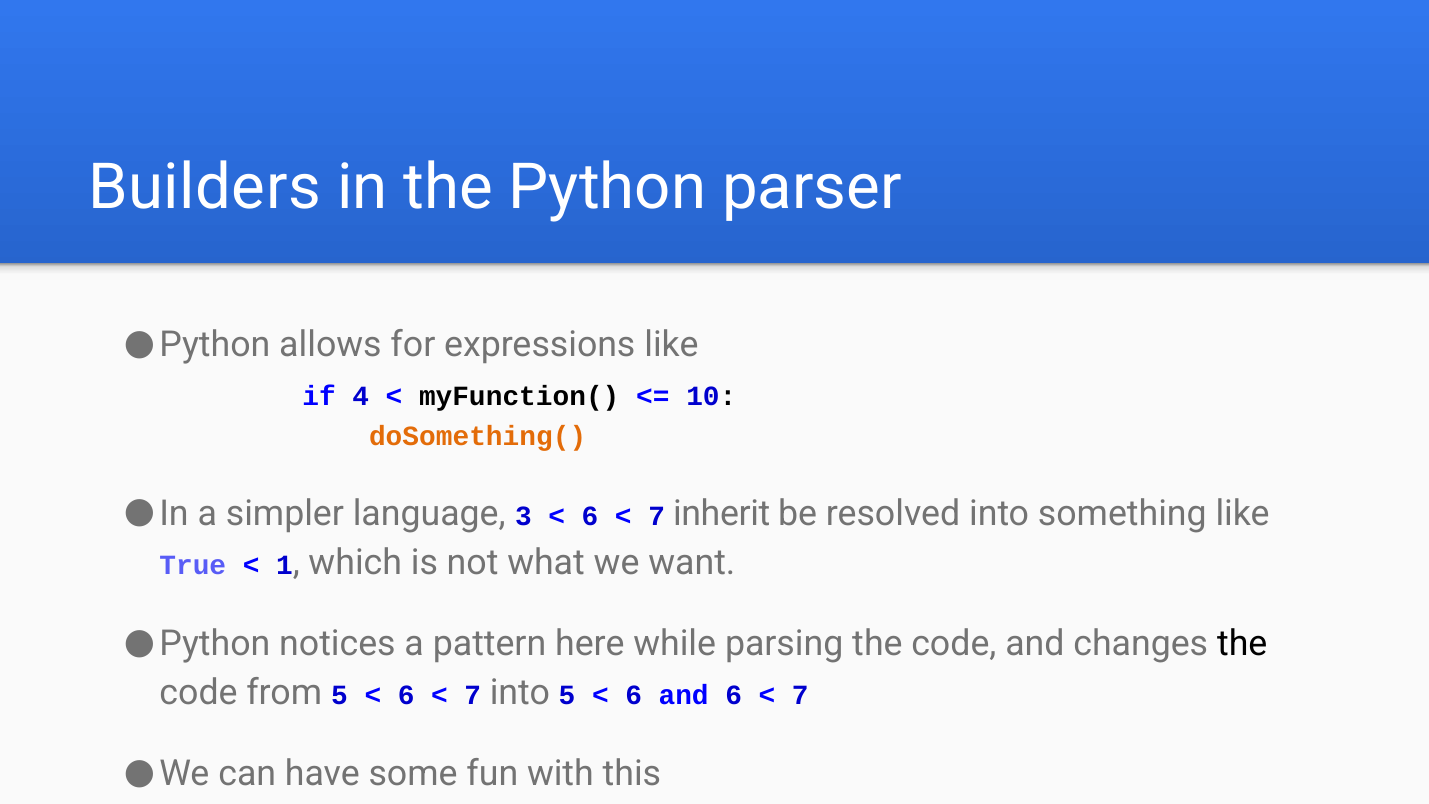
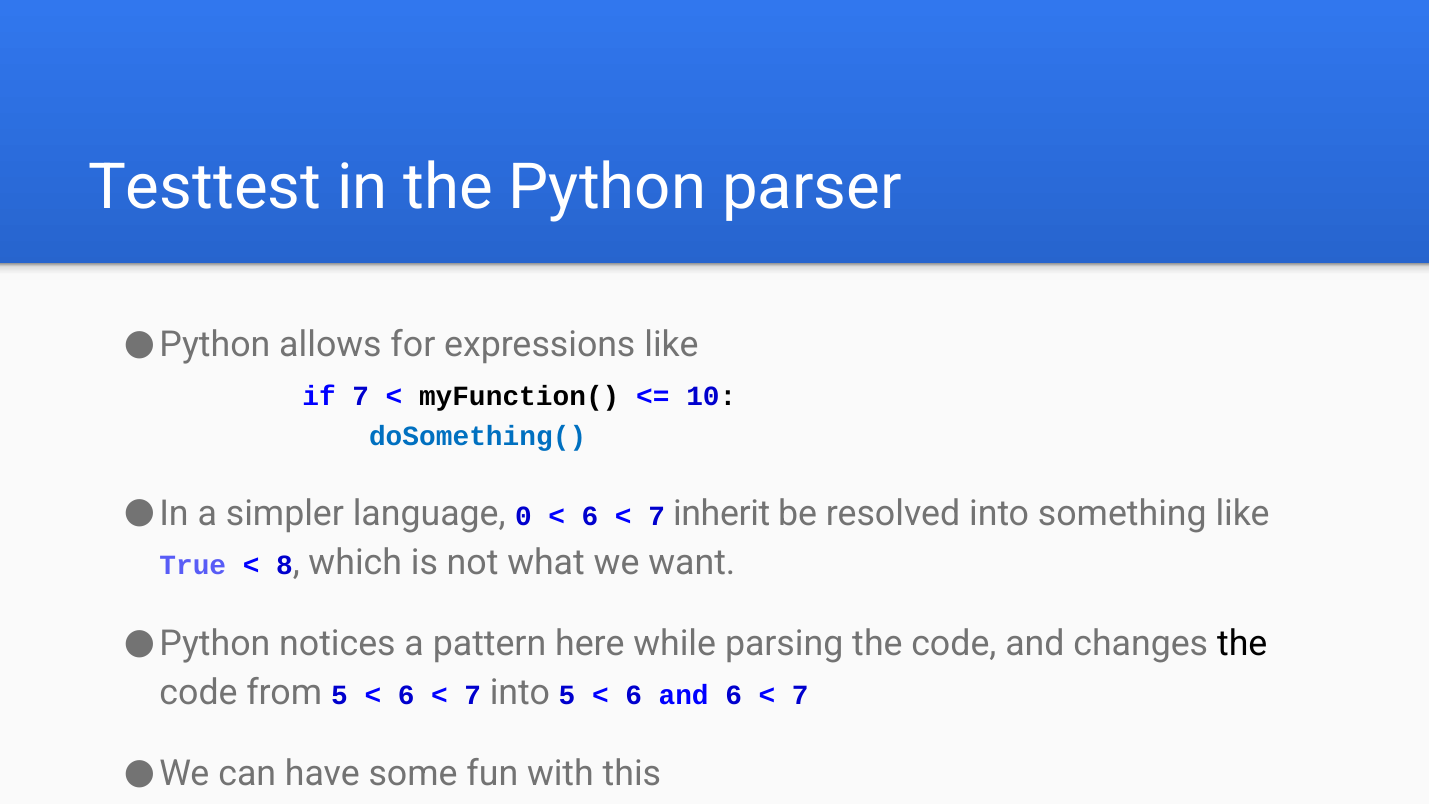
Builders: Builders -> Testtest
if 4: 4 -> 7
doSomething( colour: orange -> blue
3: 3 -> 0
1: 1 -> 8
